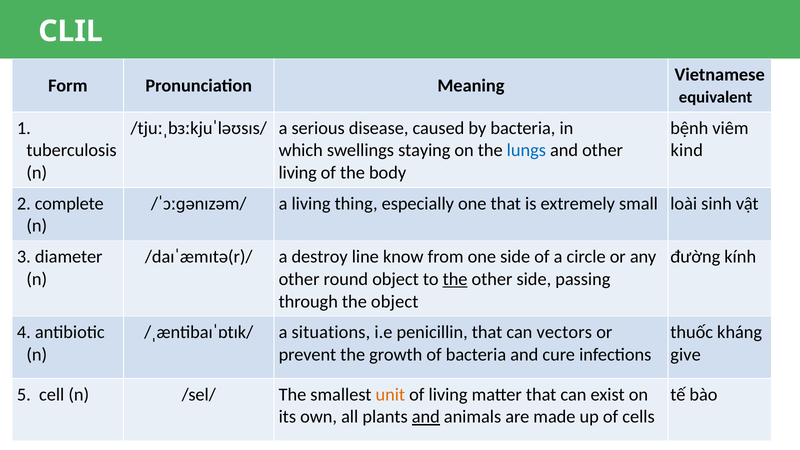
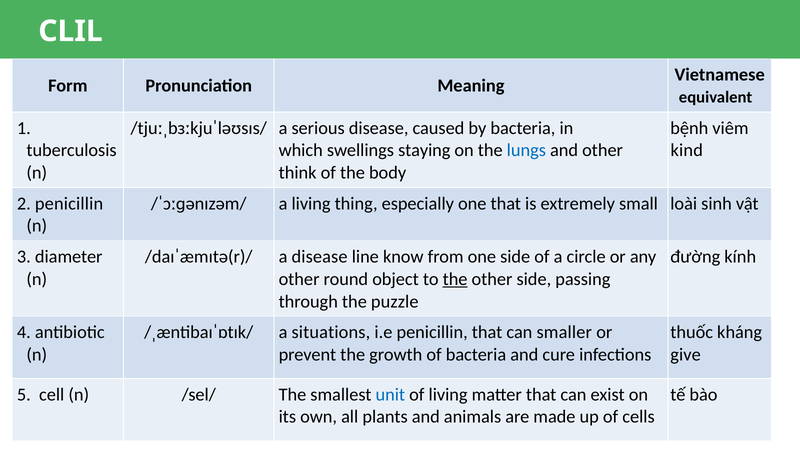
living at (298, 173): living -> think
2 complete: complete -> penicillin
a destroy: destroy -> disease
the object: object -> puzzle
vectors: vectors -> smaller
unit colour: orange -> blue
and at (426, 417) underline: present -> none
